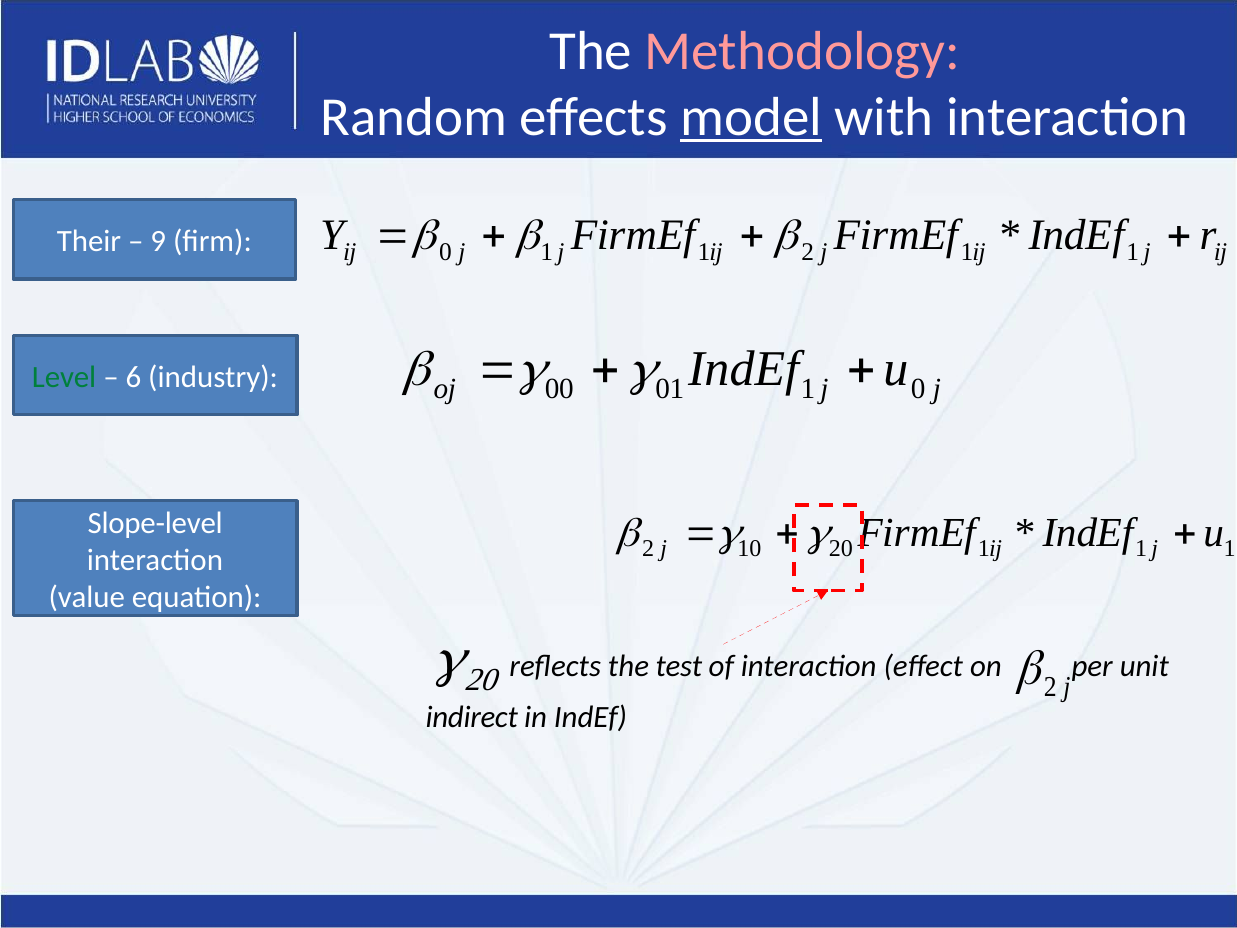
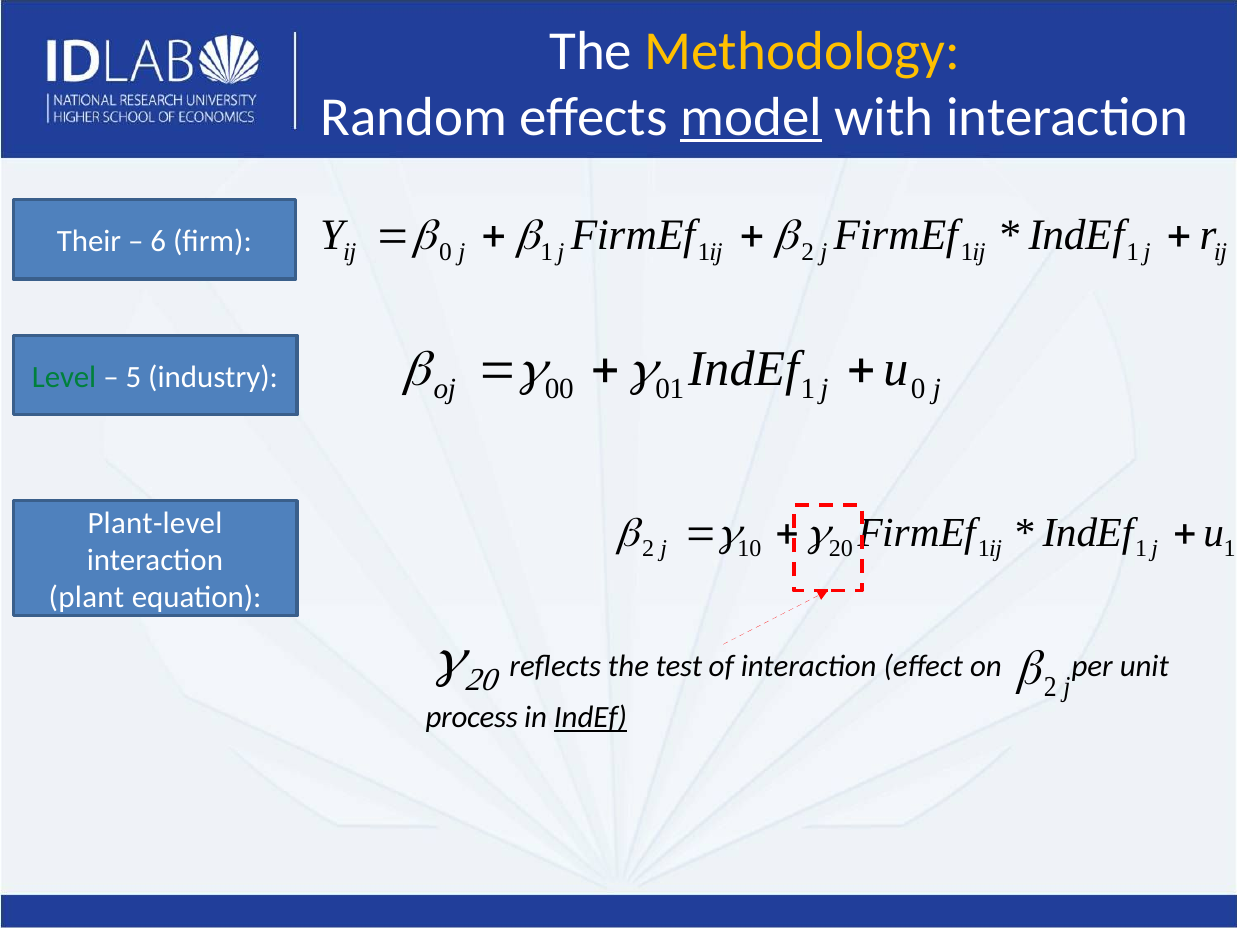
Methodology colour: pink -> yellow
9: 9 -> 6
6: 6 -> 5
Slope-level: Slope-level -> Plant-level
value: value -> plant
indirect: indirect -> process
IndEf at (591, 718) underline: none -> present
